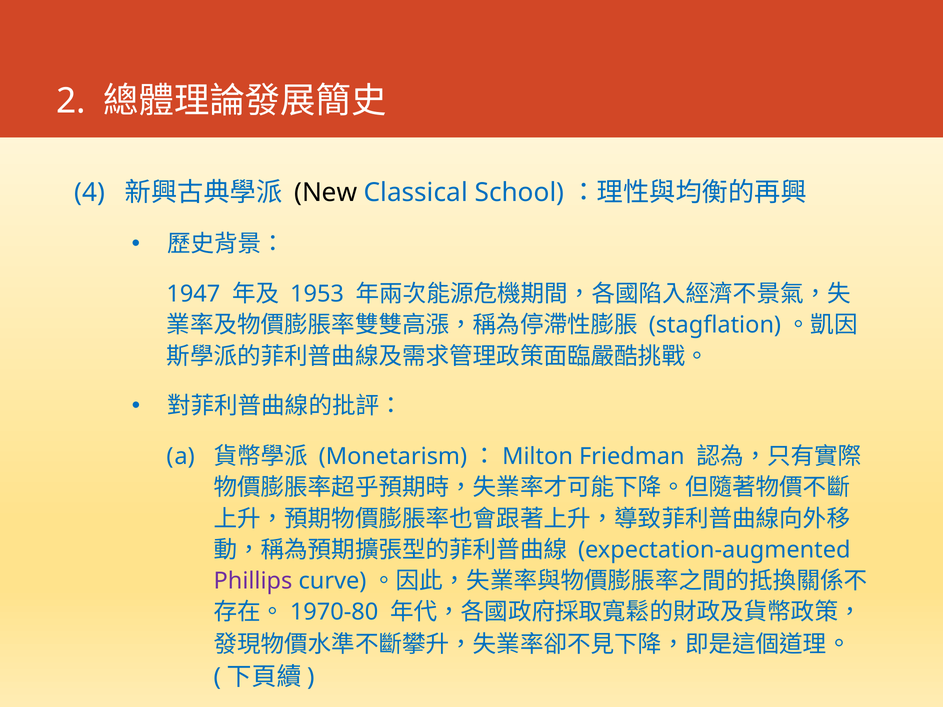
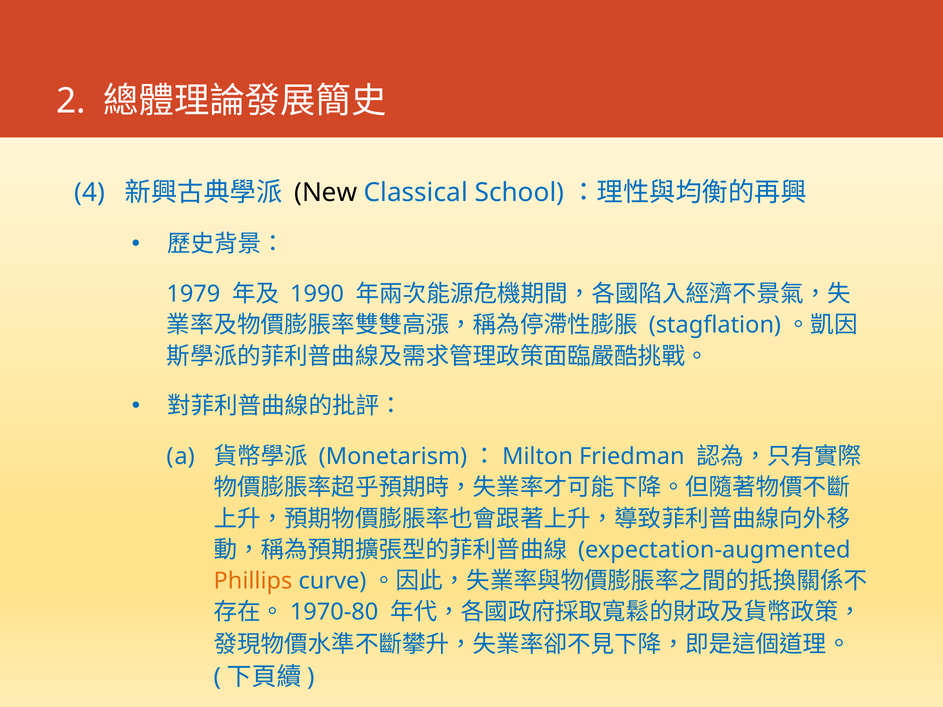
1947: 1947 -> 1979
1953: 1953 -> 1990
Phillips colour: purple -> orange
